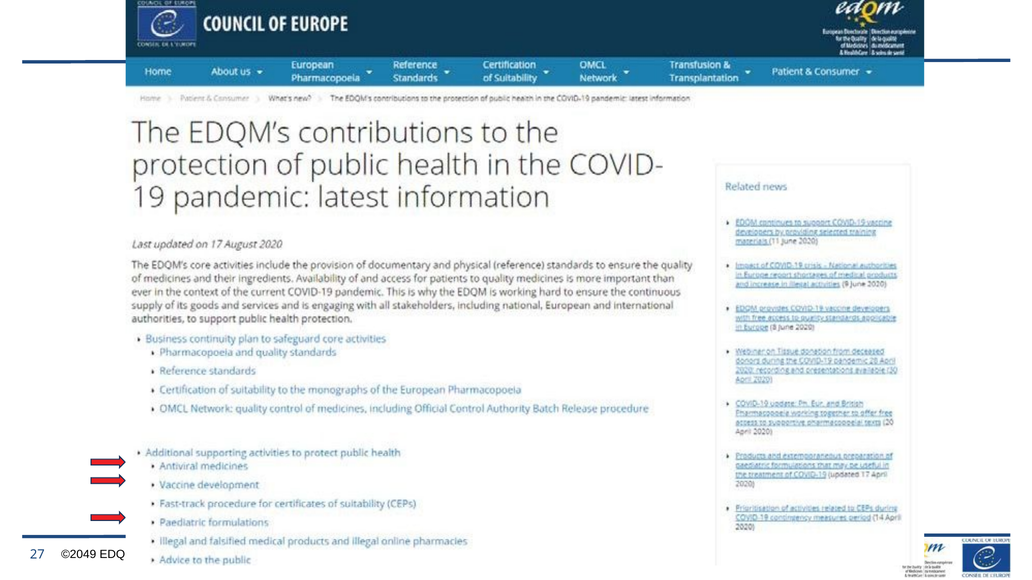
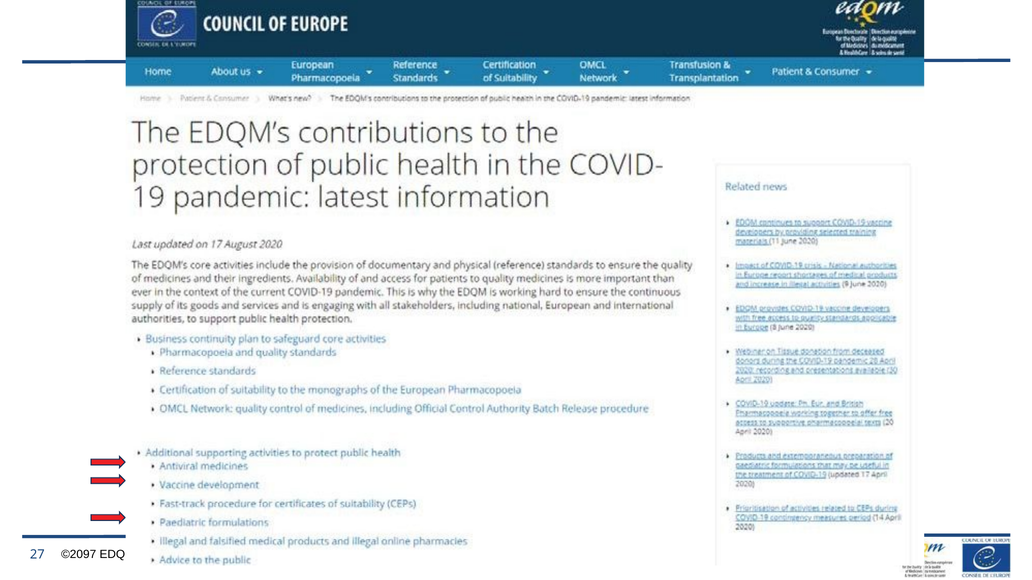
©2049: ©2049 -> ©2097
